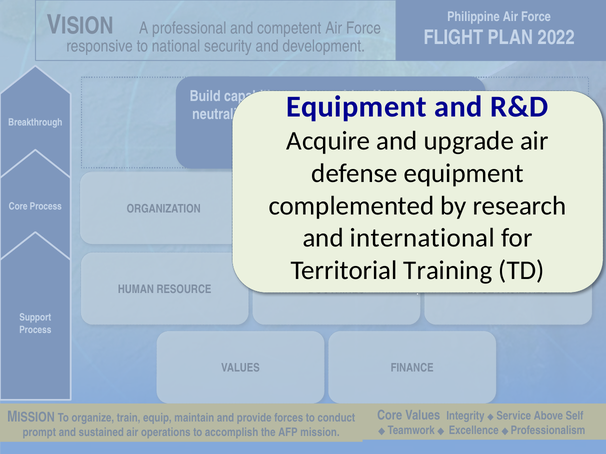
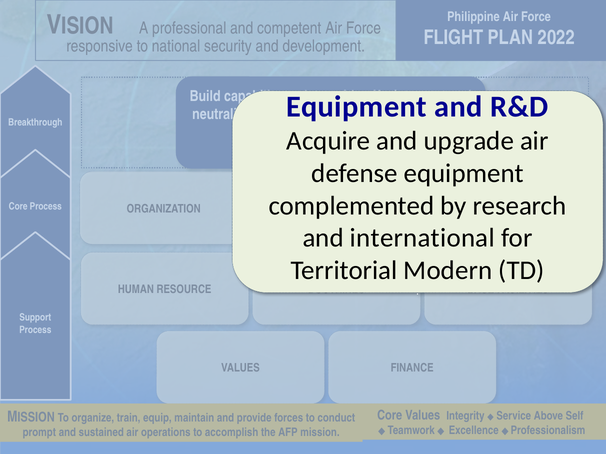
Territorial Training: Training -> Modern
